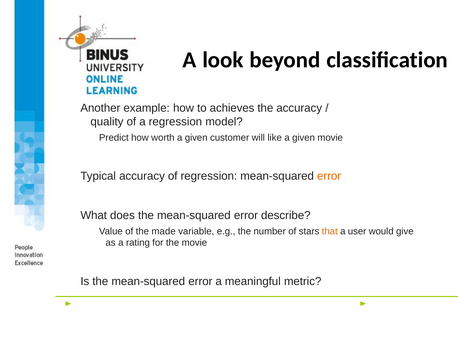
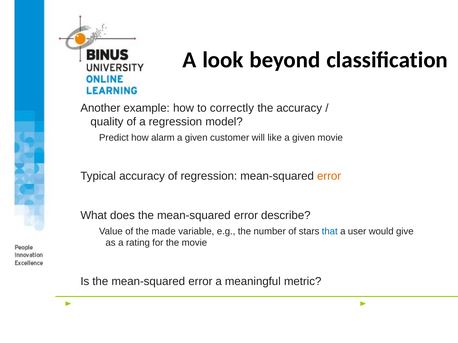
achieves: achieves -> correctly
worth: worth -> alarm
that colour: orange -> blue
